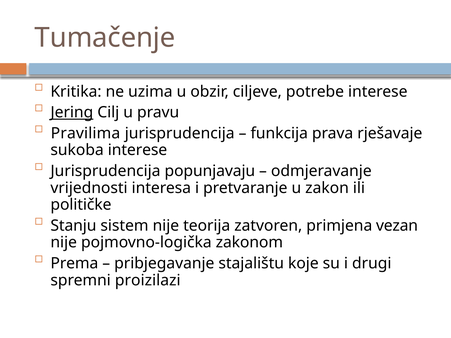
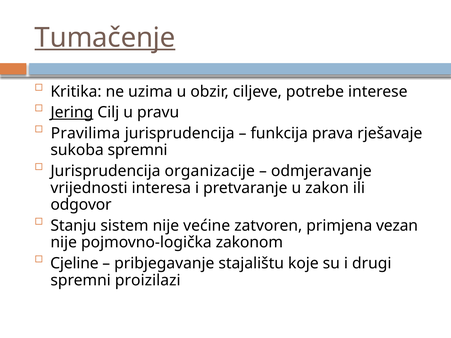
Tumačenje underline: none -> present
sukoba interese: interese -> spremni
popunjavaju: popunjavaju -> organizacije
političke: političke -> odgovor
teorija: teorija -> većine
Prema: Prema -> Cjeline
